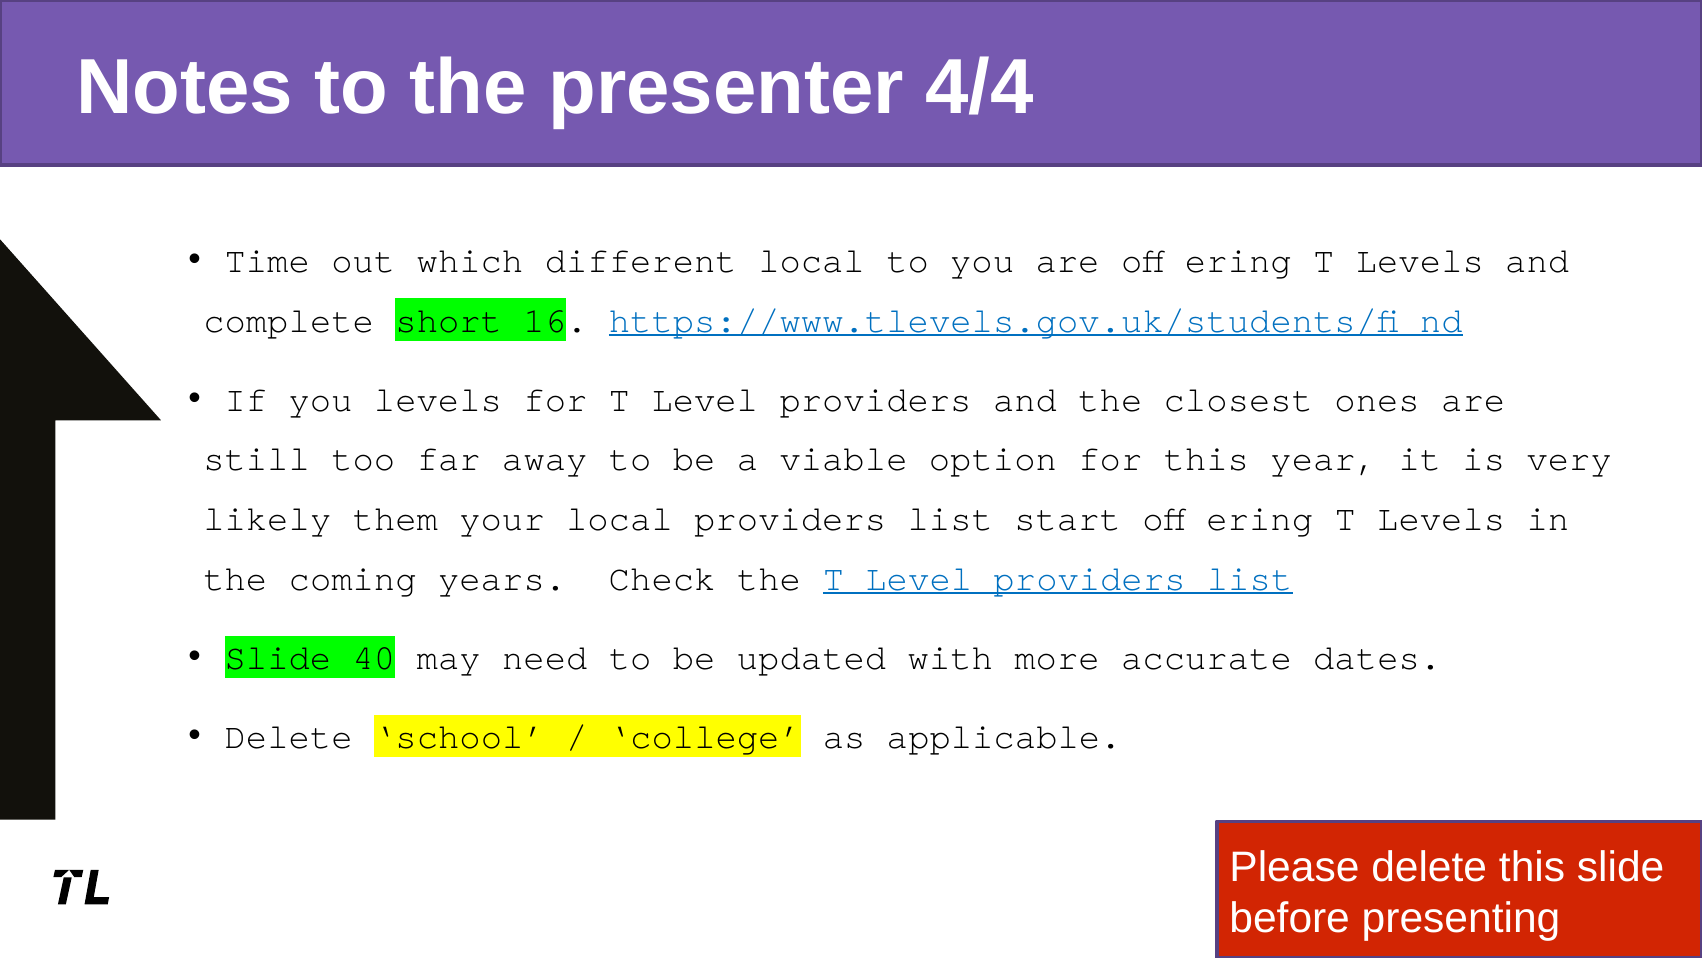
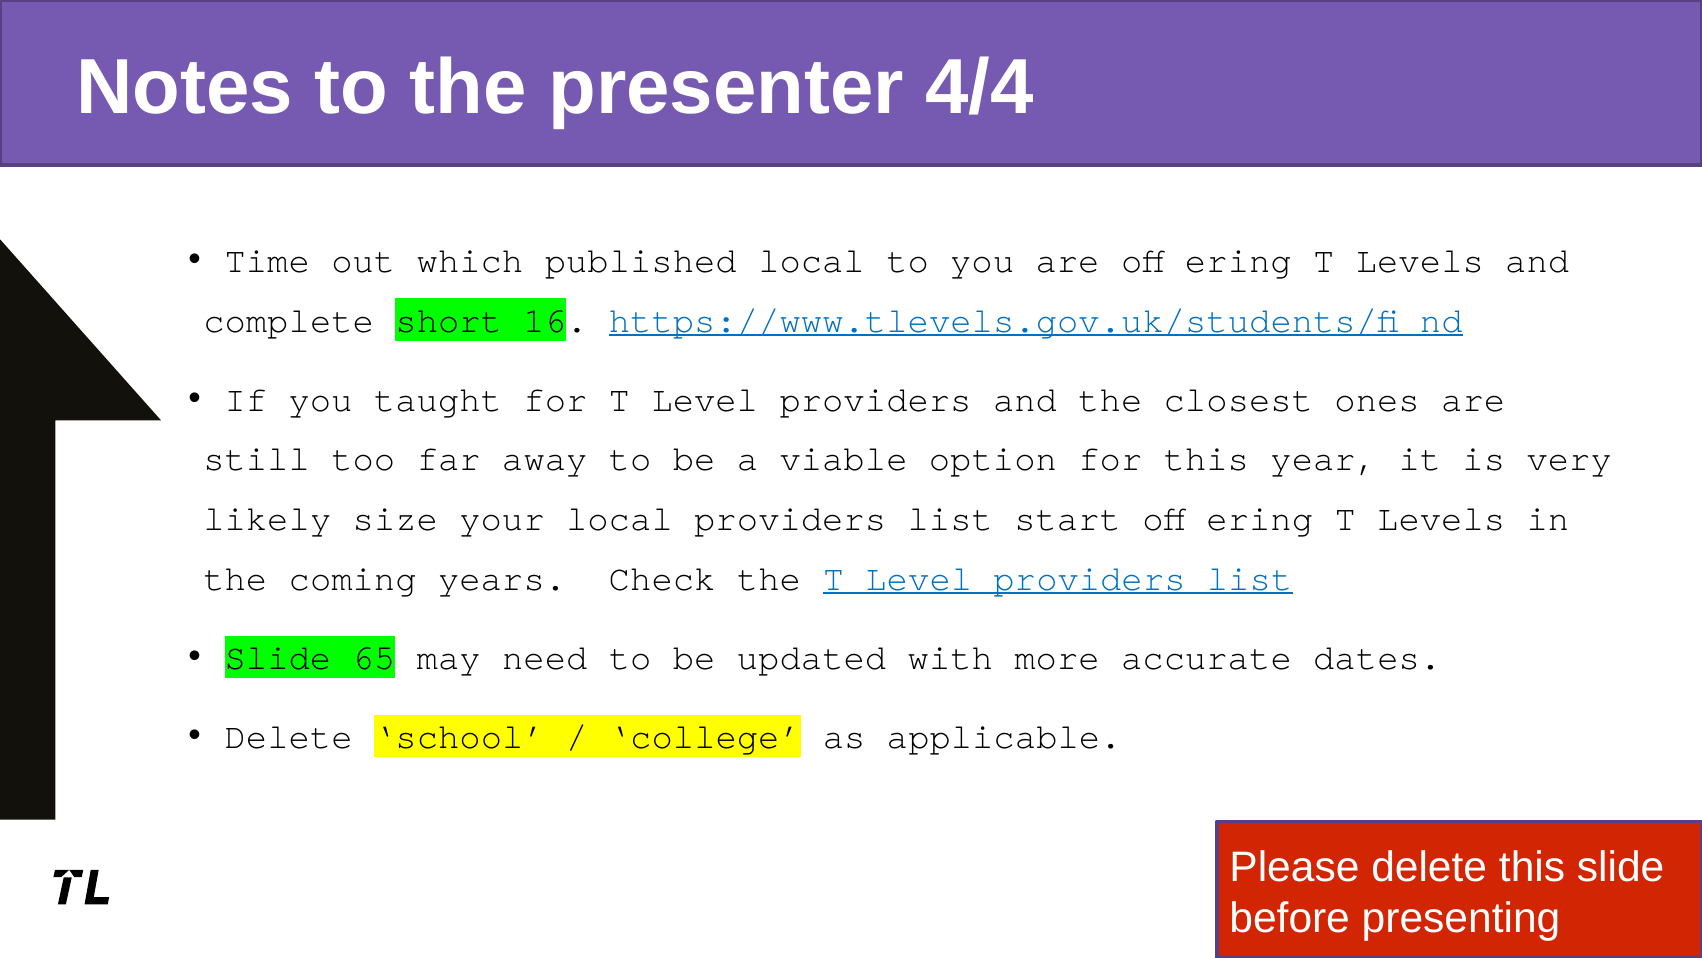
different: different -> published
you levels: levels -> taught
them: them -> size
40: 40 -> 65
